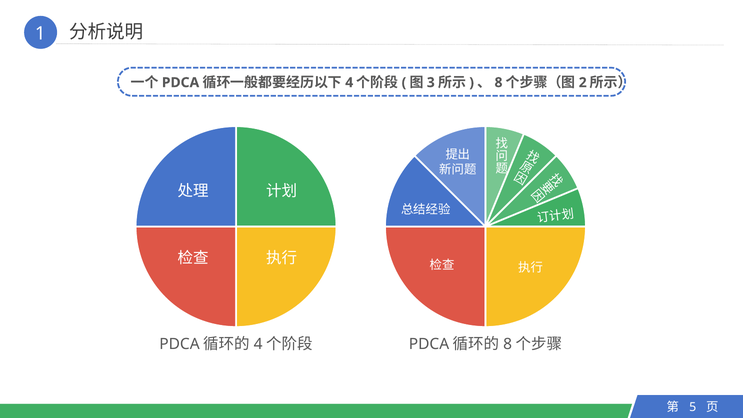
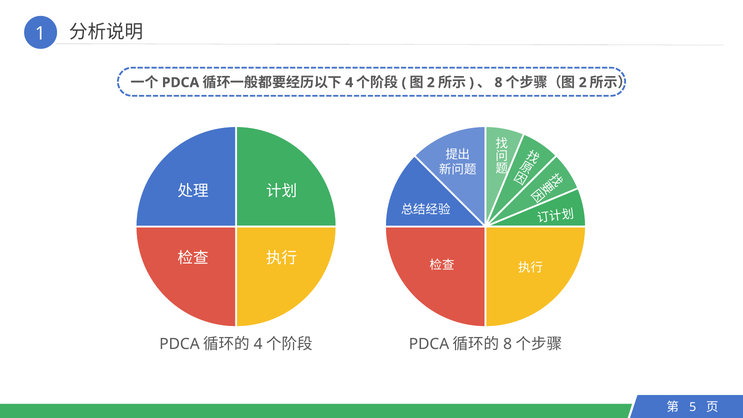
3 at (431, 83): 3 -> 2
